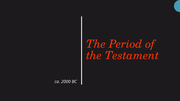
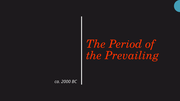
Testament: Testament -> Prevailing
